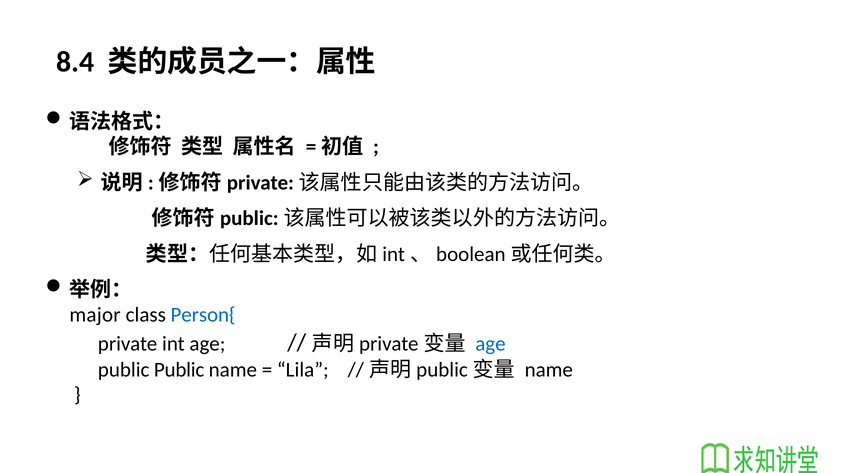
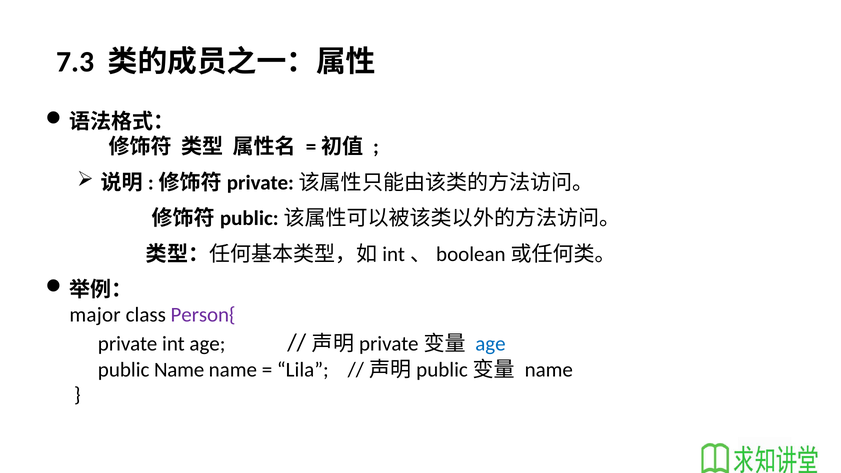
8.4: 8.4 -> 7.3
Person{ colour: blue -> purple
public Public: Public -> Name
